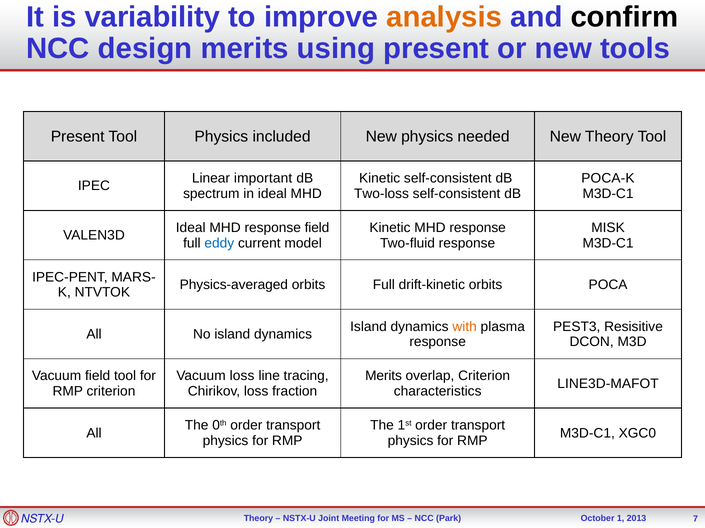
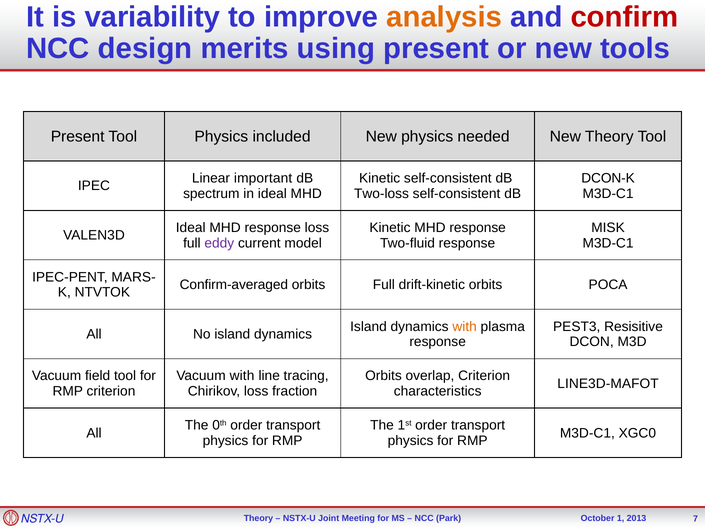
confirm colour: black -> red
POCA-K: POCA-K -> DCON-K
response field: field -> loss
eddy colour: blue -> purple
Physics-averaged: Physics-averaged -> Confirm-averaged
Vacuum loss: loss -> with
Merits at (384, 377): Merits -> Orbits
